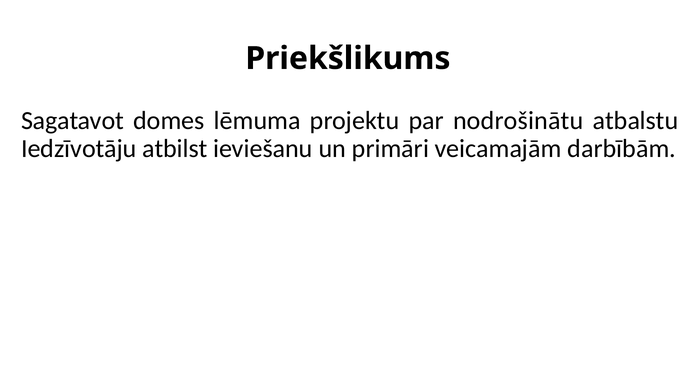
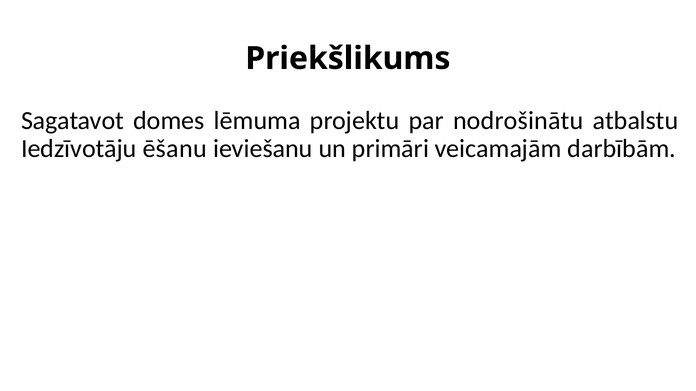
atbilst: atbilst -> ēšanu
